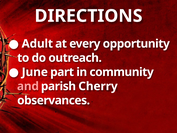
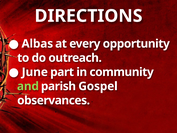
Adult: Adult -> Albas
and colour: pink -> light green
Cherry: Cherry -> Gospel
